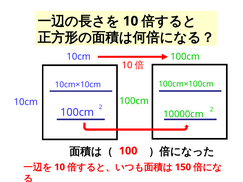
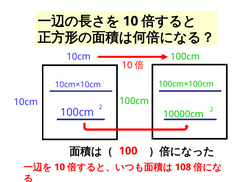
150: 150 -> 108
